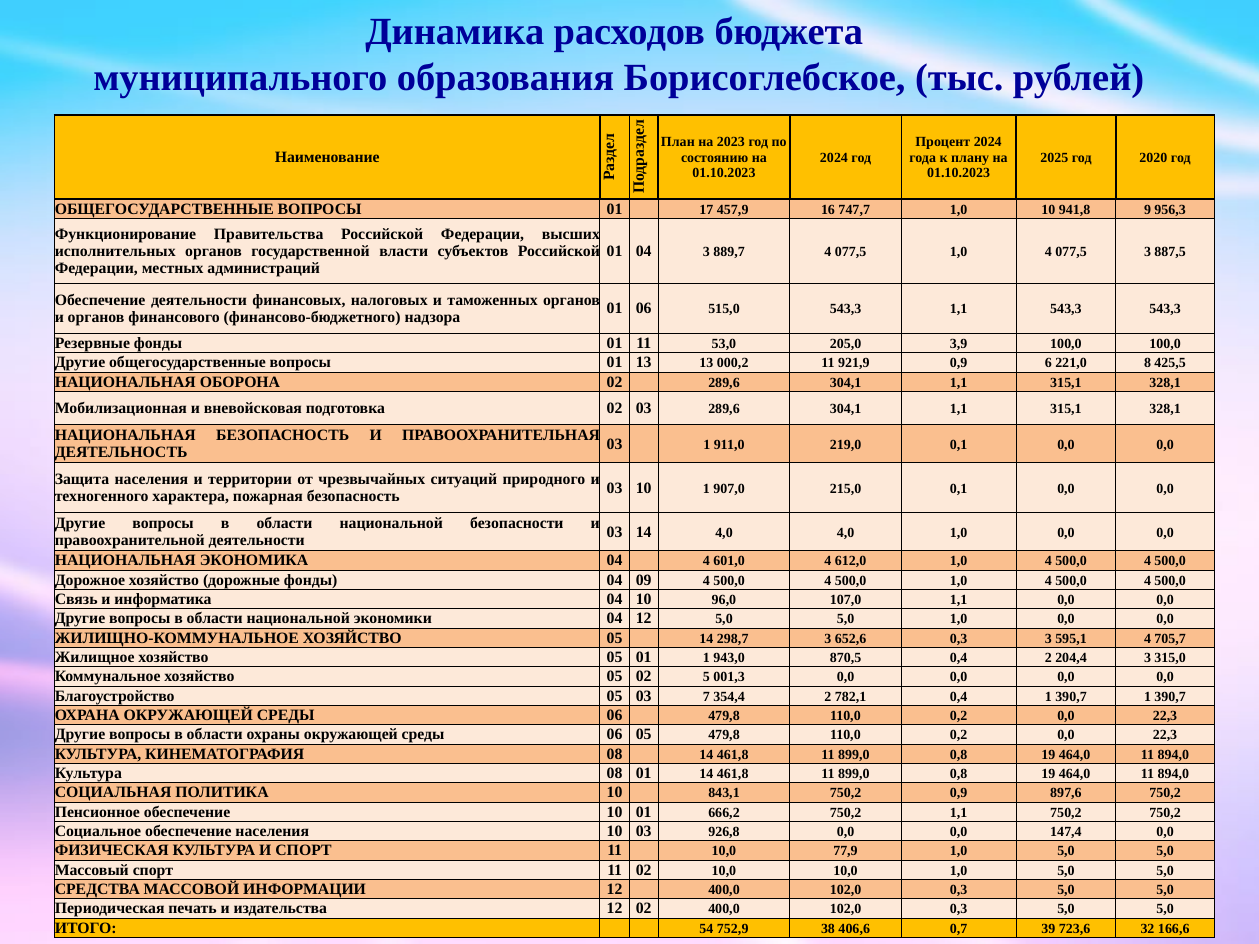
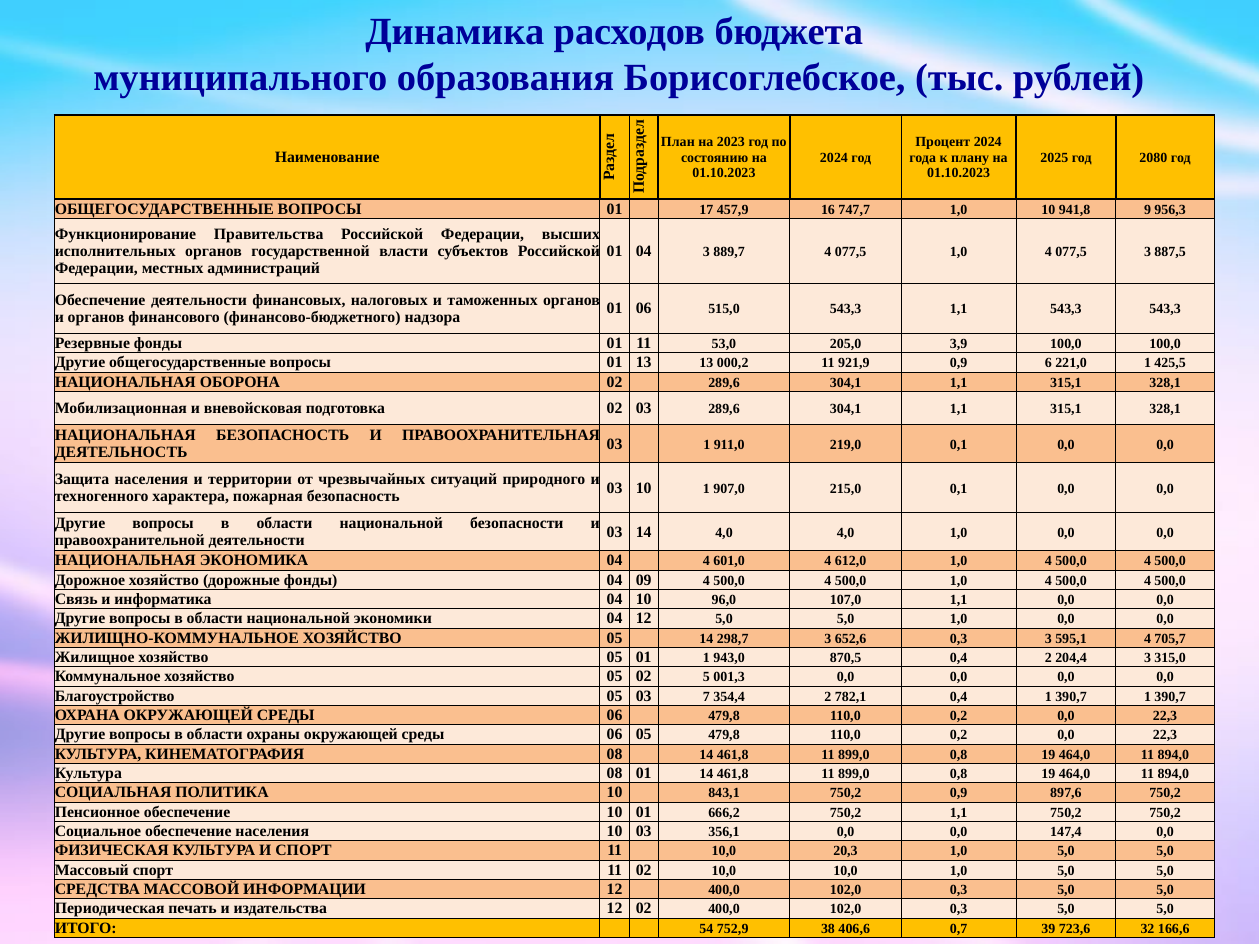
2020: 2020 -> 2080
221,0 8: 8 -> 1
926,8: 926,8 -> 356,1
77,9: 77,9 -> 20,3
